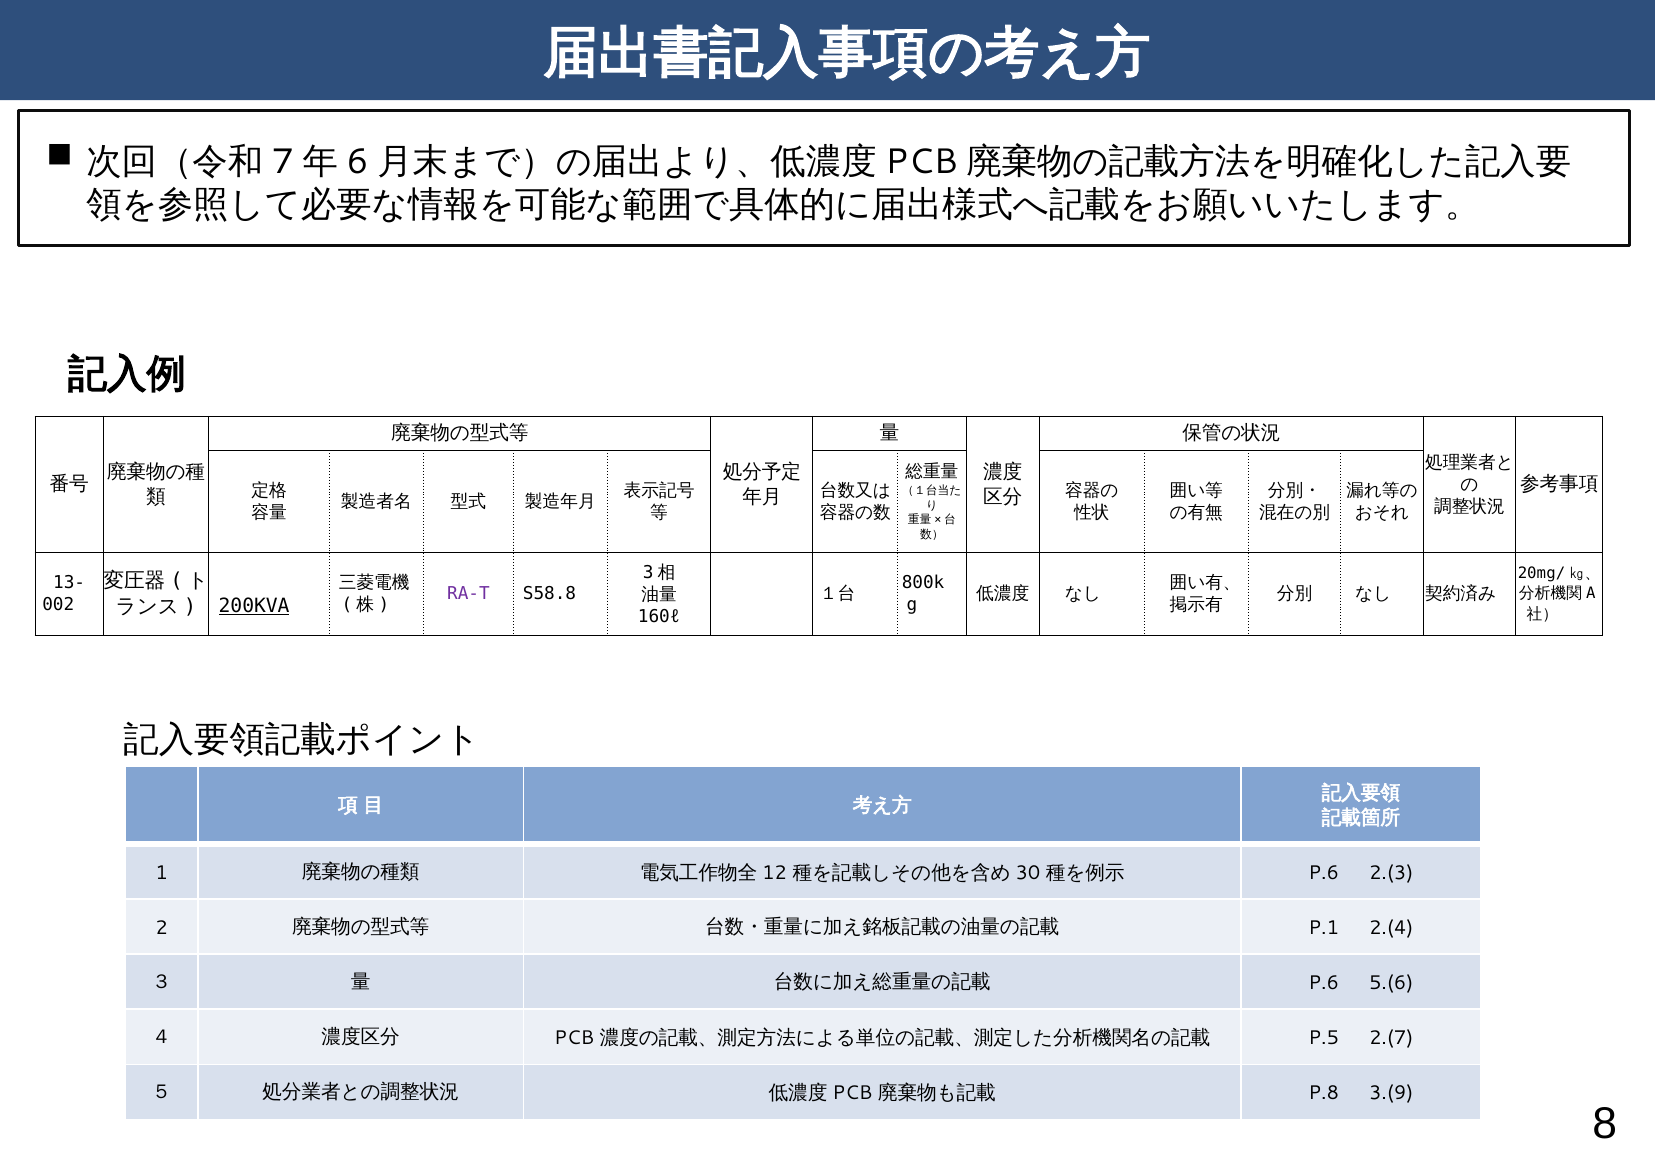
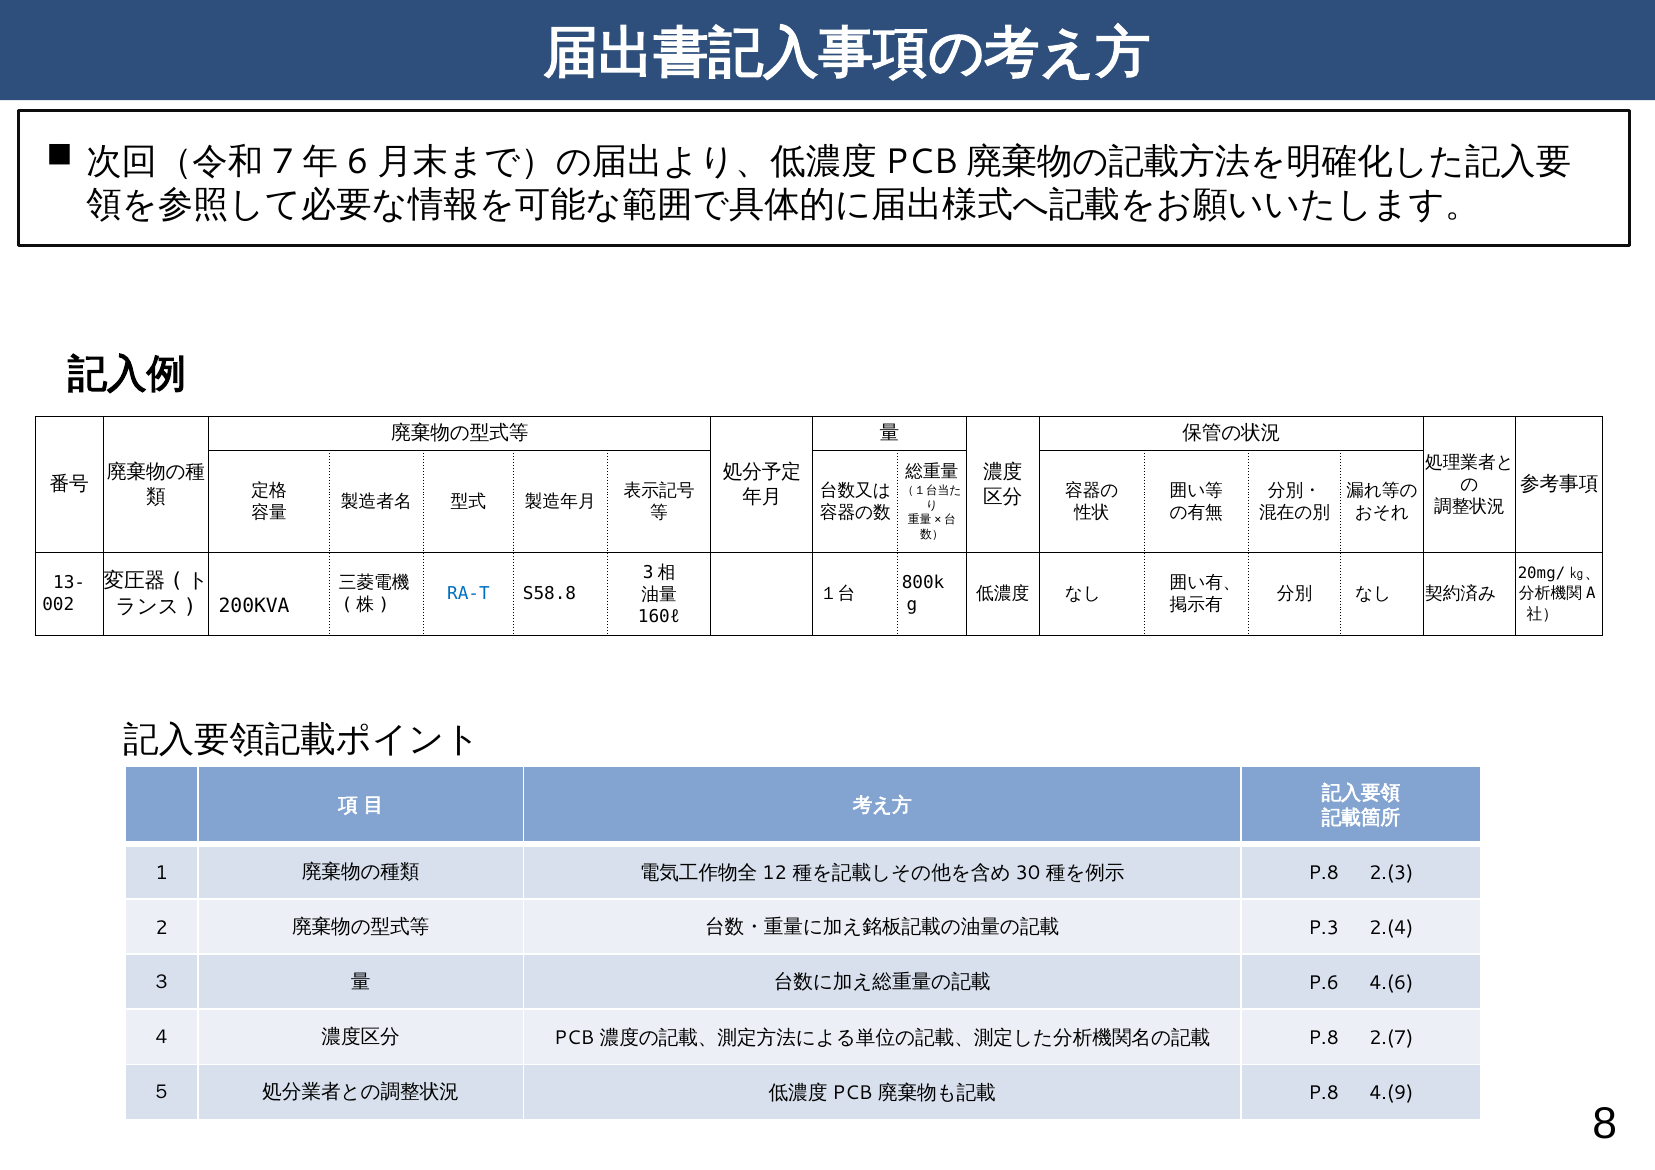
RA-T colour: purple -> blue
200KVA underline: present -> none
P.6 at (1324, 873): P.6 -> P.8
P.1: P.1 -> P.3
5.(6: 5.(6 -> 4.(6
P.5 at (1324, 1038): P.5 -> P.8
3.(9: 3.(9 -> 4.(9
